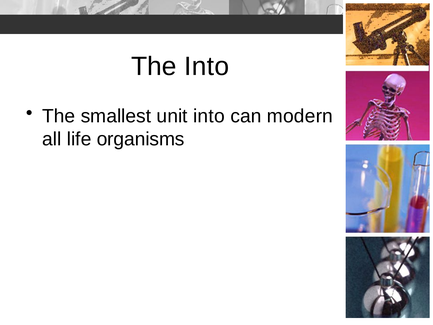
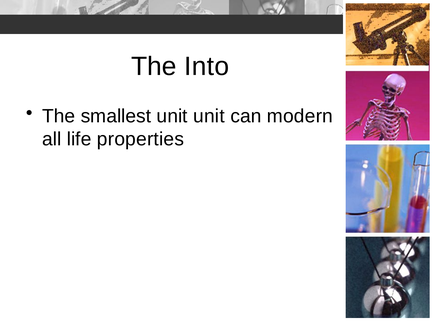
unit into: into -> unit
organisms: organisms -> properties
